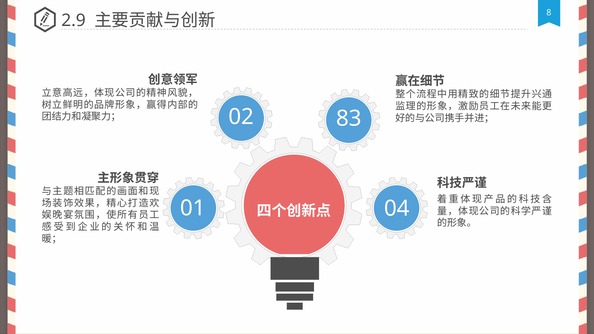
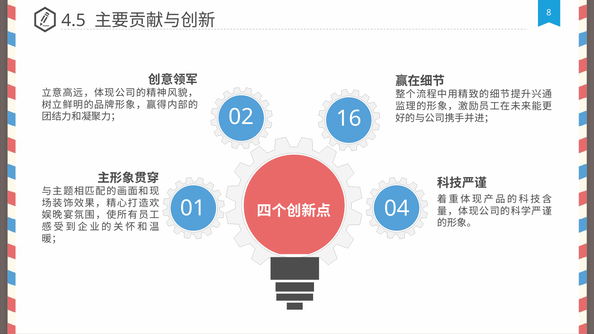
2.9: 2.9 -> 4.5
83: 83 -> 16
